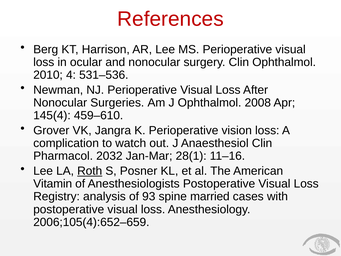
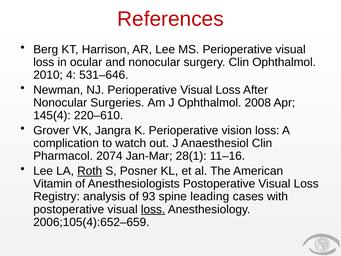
531–536: 531–536 -> 531–646
459–610: 459–610 -> 220–610
2032: 2032 -> 2074
married: married -> leading
loss at (153, 209) underline: none -> present
